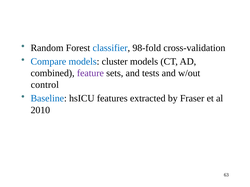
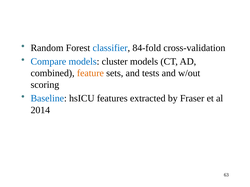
98-fold: 98-fold -> 84-fold
feature colour: purple -> orange
control: control -> scoring
2010: 2010 -> 2014
